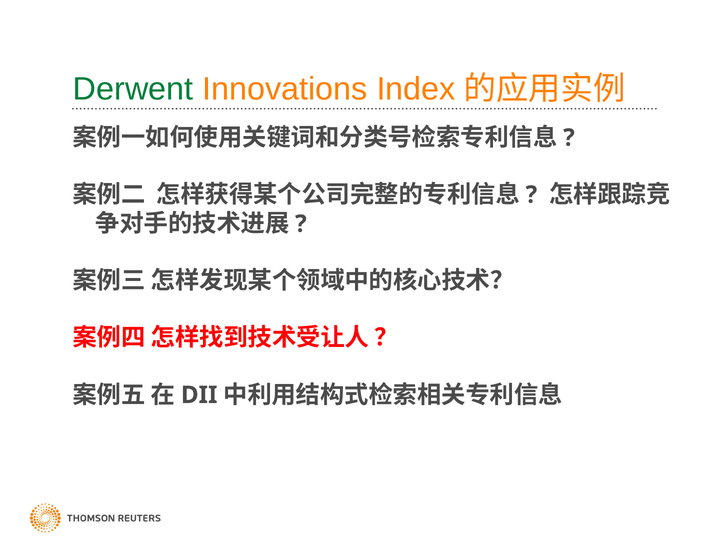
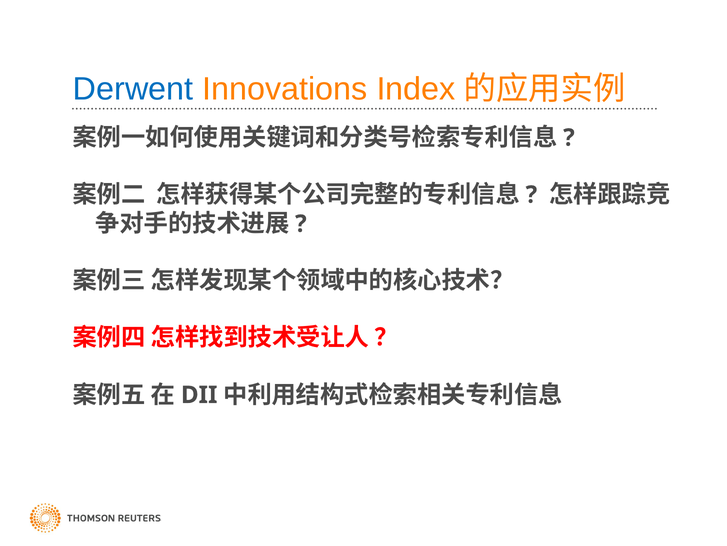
Derwent colour: green -> blue
